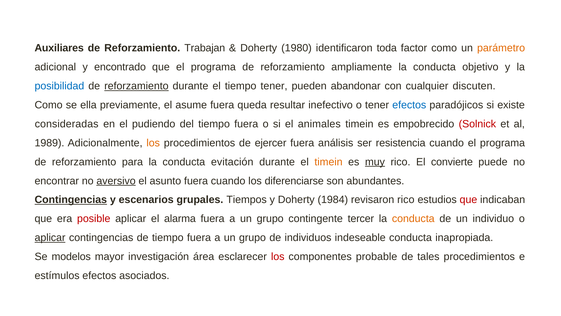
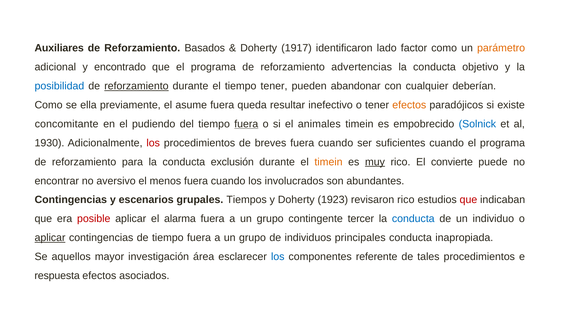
Trabajan: Trabajan -> Basados
1980: 1980 -> 1917
toda: toda -> lado
ampliamente: ampliamente -> advertencias
discuten: discuten -> deberían
efectos at (409, 105) colour: blue -> orange
consideradas: consideradas -> concomitante
fuera at (246, 124) underline: none -> present
Solnick colour: red -> blue
1989: 1989 -> 1930
los at (153, 143) colour: orange -> red
ejercer: ejercer -> breves
análisis at (336, 143): análisis -> cuando
resistencia: resistencia -> suficientes
evitación: evitación -> exclusión
aversivo underline: present -> none
asunto: asunto -> menos
diferenciarse: diferenciarse -> involucrados
Contingencias at (71, 200) underline: present -> none
1984: 1984 -> 1923
conducta at (413, 218) colour: orange -> blue
indeseable: indeseable -> principales
modelos: modelos -> aquellos
los at (278, 256) colour: red -> blue
probable: probable -> referente
estímulos: estímulos -> respuesta
